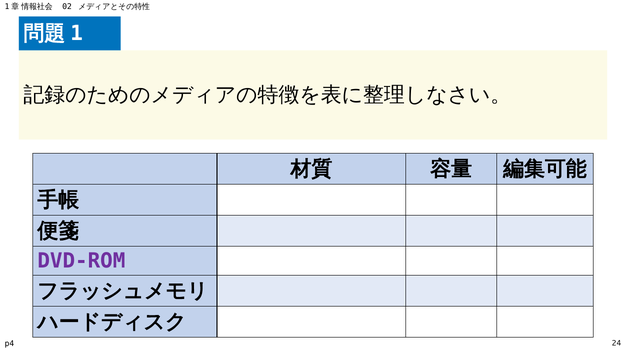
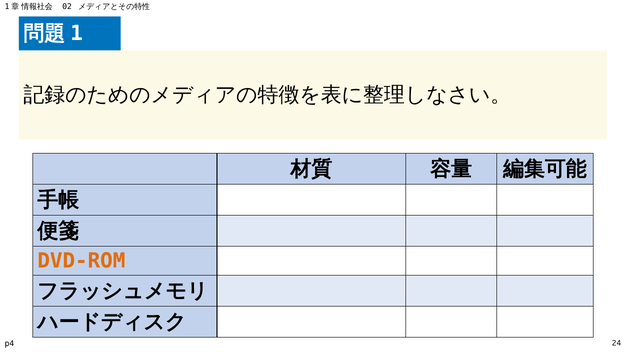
DVD-ROM colour: purple -> orange
